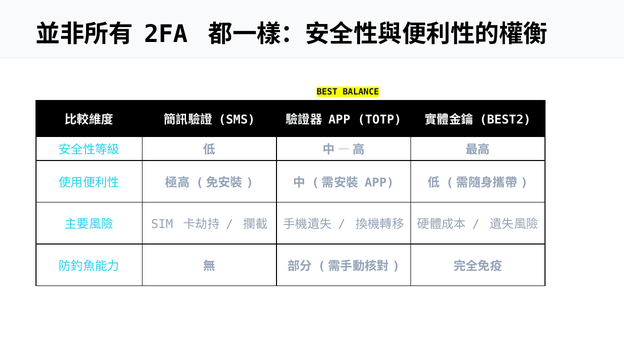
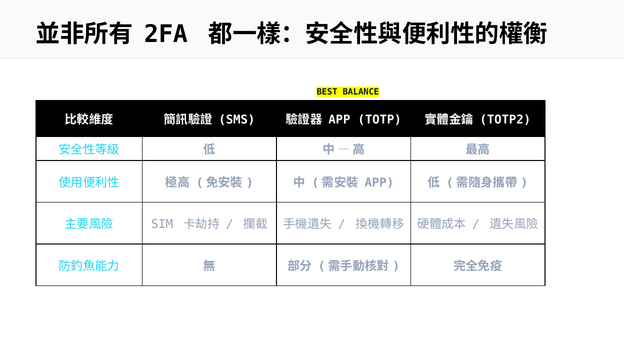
BEST2: BEST2 -> TOTP2
